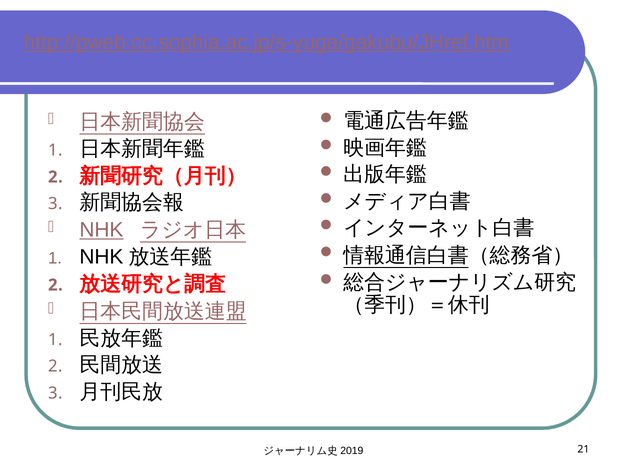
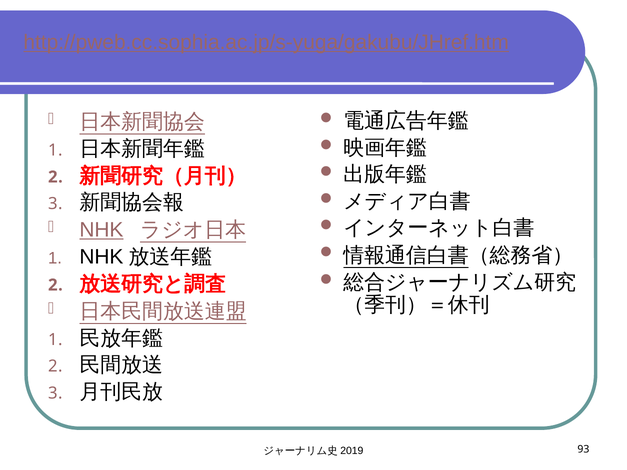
21: 21 -> 93
